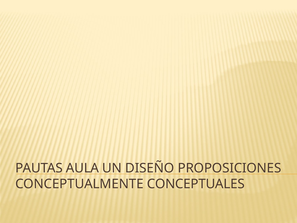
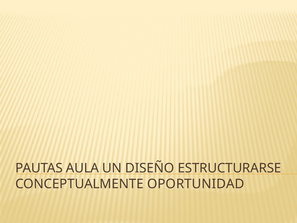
PROPOSICIONES: PROPOSICIONES -> ESTRUCTURARSE
CONCEPTUALES: CONCEPTUALES -> OPORTUNIDAD
